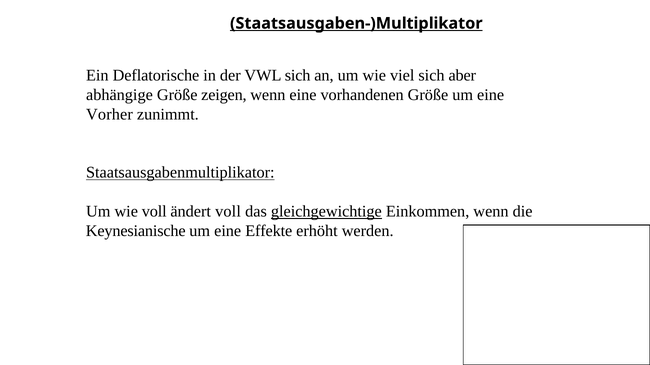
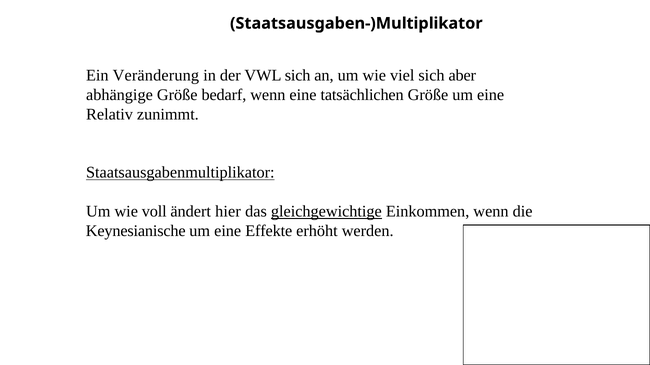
Staatsausgaben-)Multiplikator underline: present -> none
Deflatorische: Deflatorische -> Veränderung
zeigen: zeigen -> bedarf
vorhandenen: vorhandenen -> tatsächlichen
Vorher: Vorher -> Relativ
ändert voll: voll -> hier
